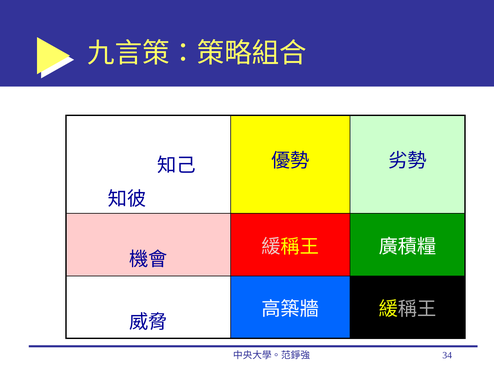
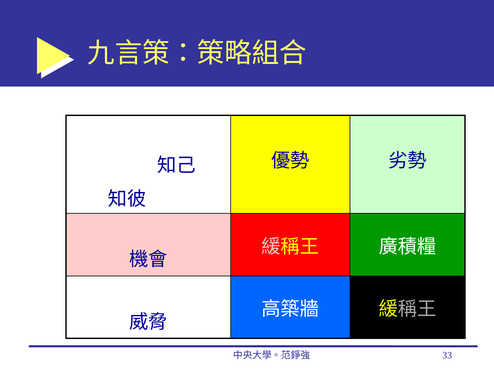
34: 34 -> 33
